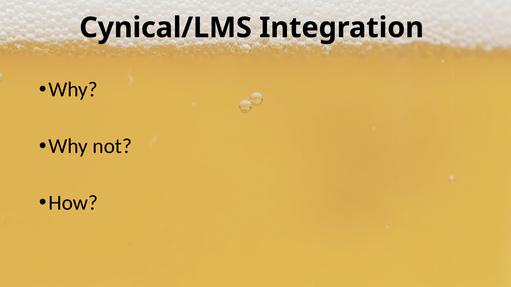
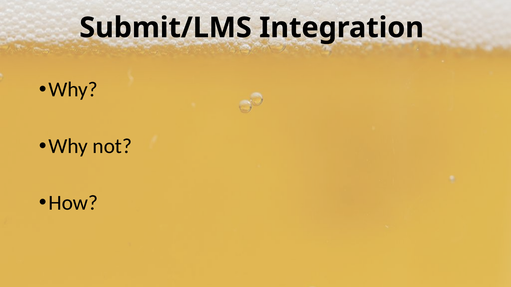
Cynical/LMS: Cynical/LMS -> Submit/LMS
